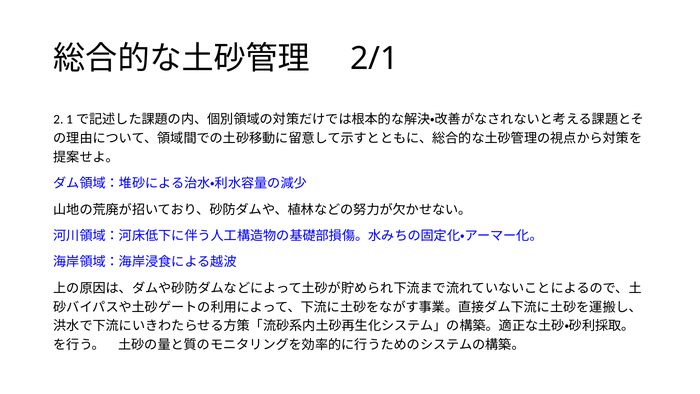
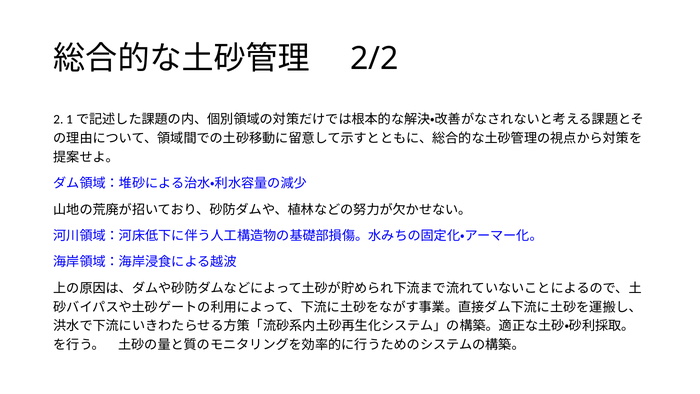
2/1: 2/1 -> 2/2
